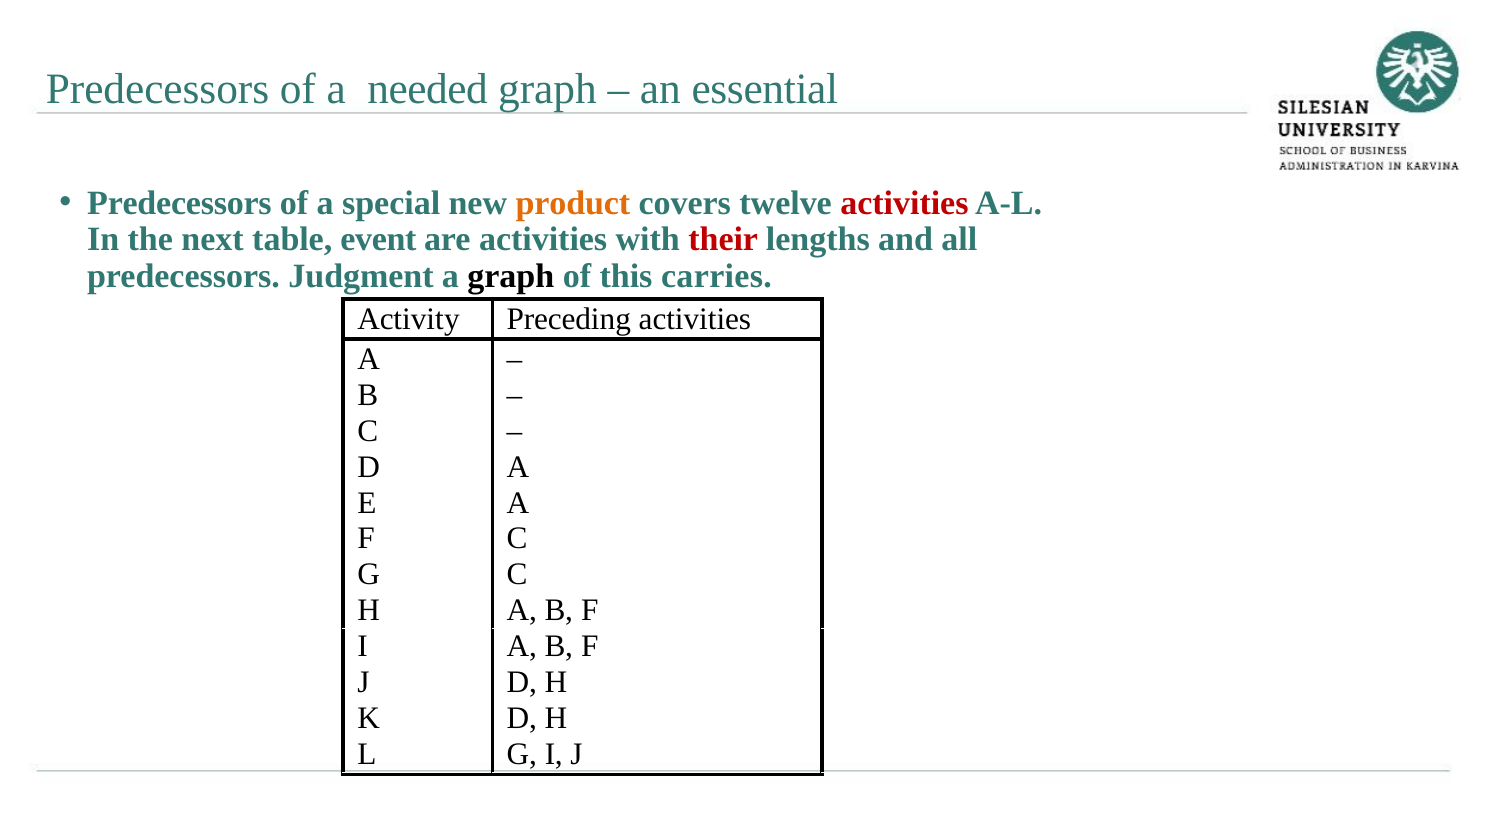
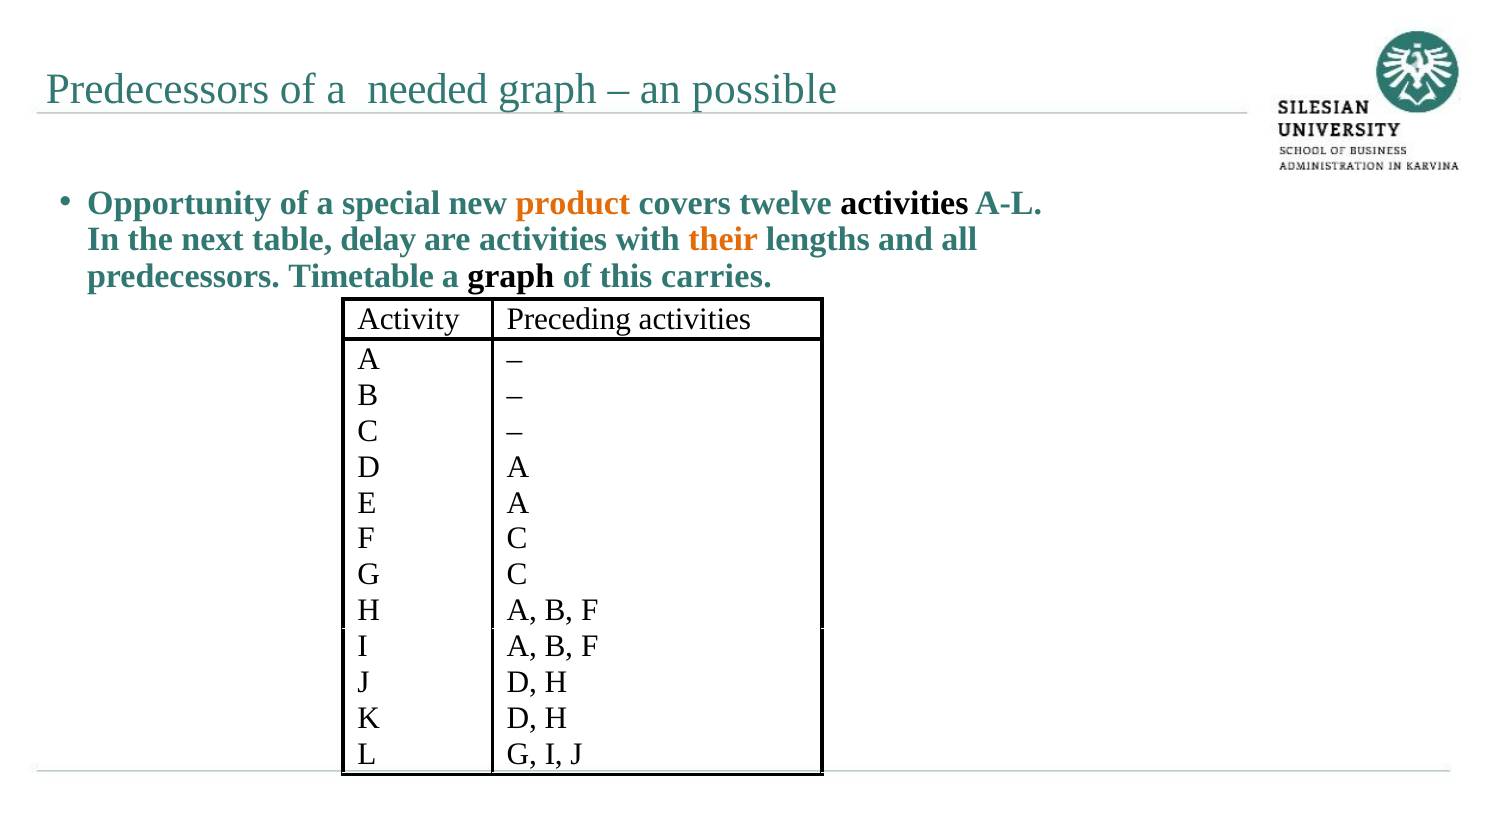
essential: essential -> possible
Predecessors at (179, 203): Predecessors -> Opportunity
activities at (904, 203) colour: red -> black
event: event -> delay
their colour: red -> orange
Judgment: Judgment -> Timetable
